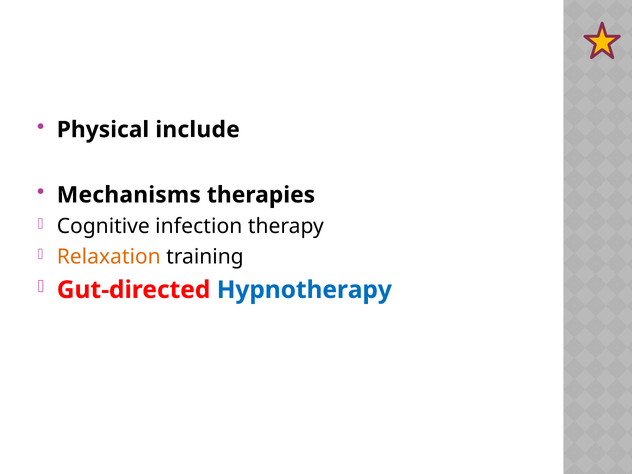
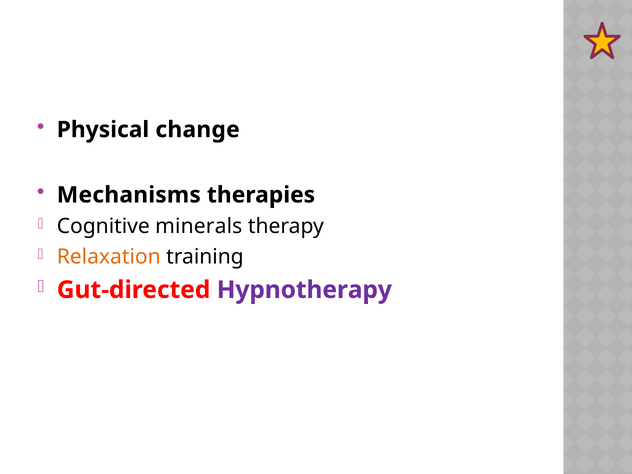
include: include -> change
infection: infection -> minerals
Hypnotherapy colour: blue -> purple
